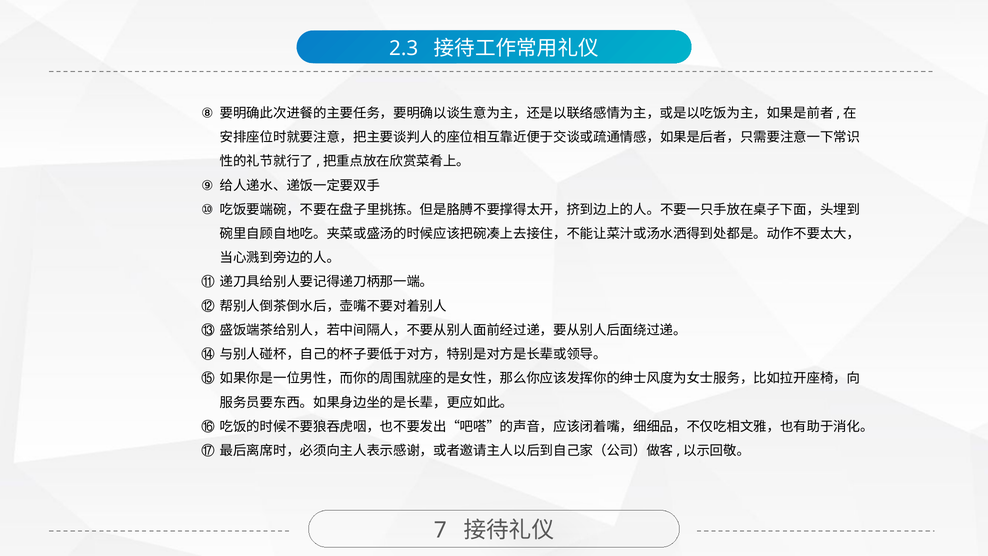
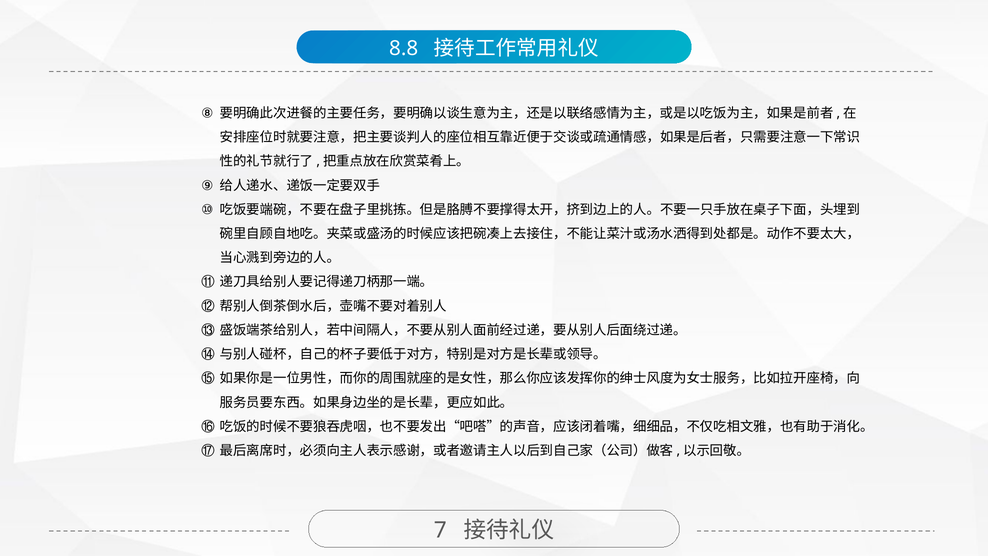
2.3: 2.3 -> 8.8
